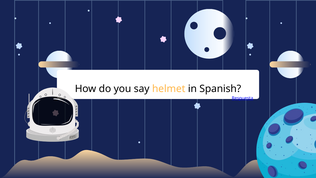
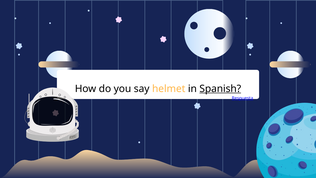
Spanish underline: none -> present
